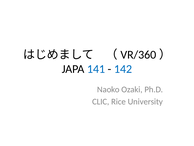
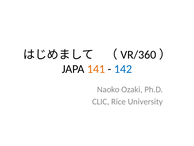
141 colour: blue -> orange
